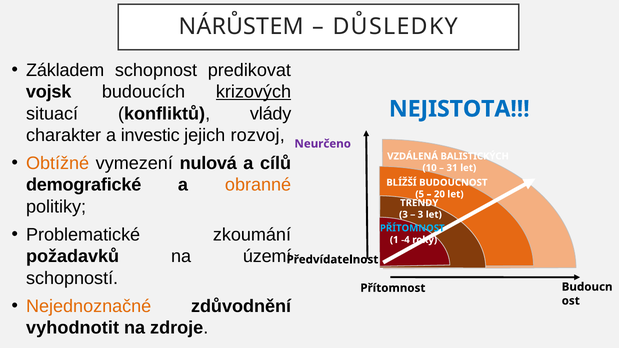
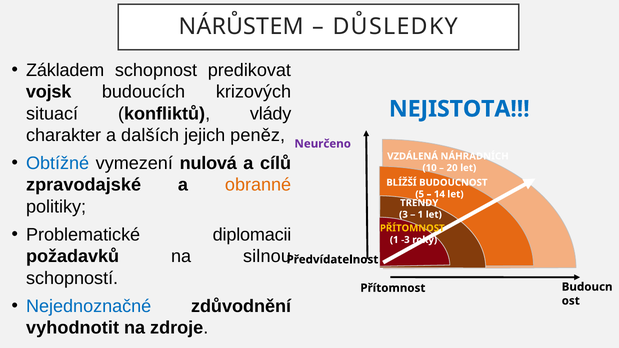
krizových underline: present -> none
investic: investic -> dalších
rozvoj: rozvoj -> peněz
Obtížné colour: orange -> blue
BALISTICKÝCH: BALISTICKÝCH -> NÁHRADNÍCH
31: 31 -> 20
demografické: demografické -> zpravodajské
20: 20 -> 14
3 at (420, 215): 3 -> 1
zkoumání: zkoumání -> diplomacii
PŘÍTOMNOST at (412, 228) colour: light blue -> yellow
-4: -4 -> -3
území: území -> silnou
Nejednoznačné colour: orange -> blue
